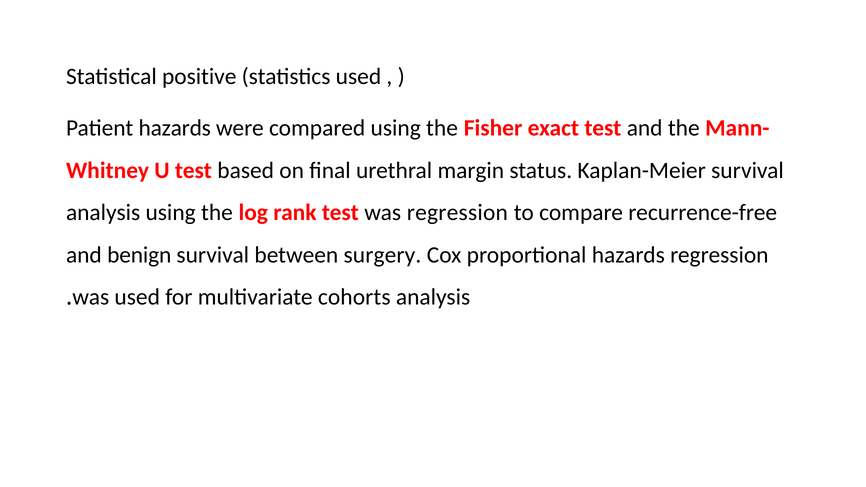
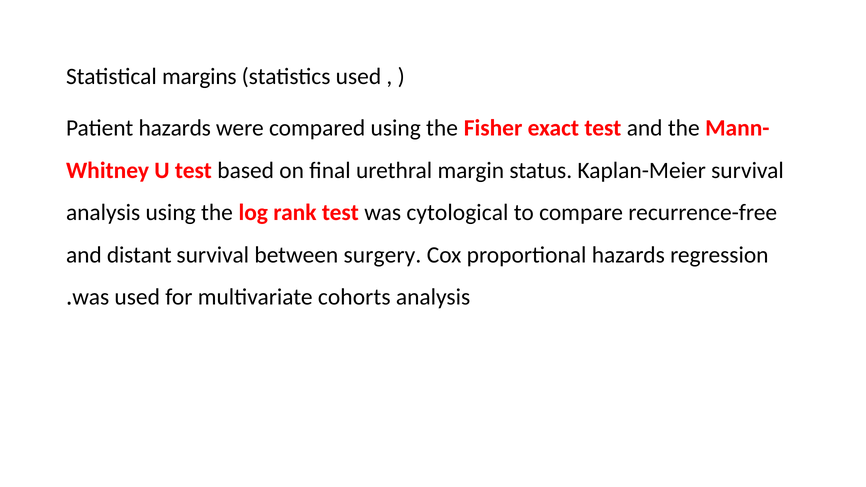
positive: positive -> margins
was regression: regression -> cytological
benign: benign -> distant
